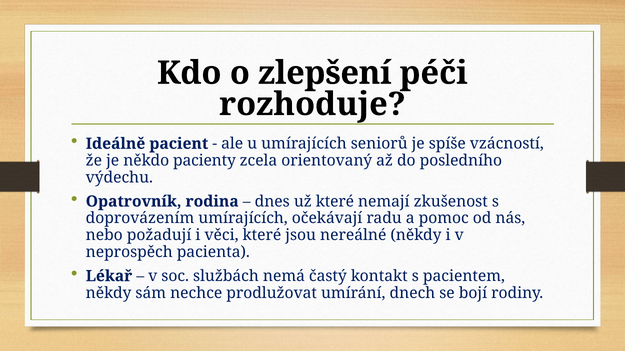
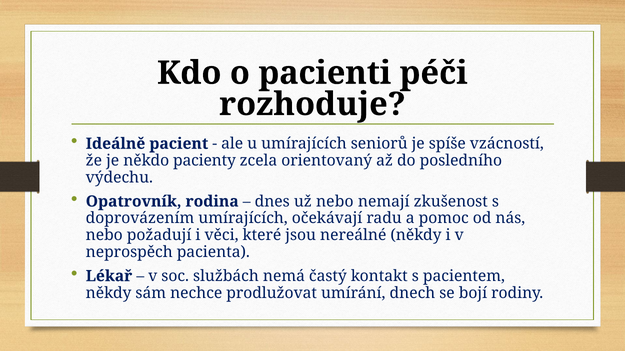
zlepšení: zlepšení -> pacienti
už které: které -> nebo
